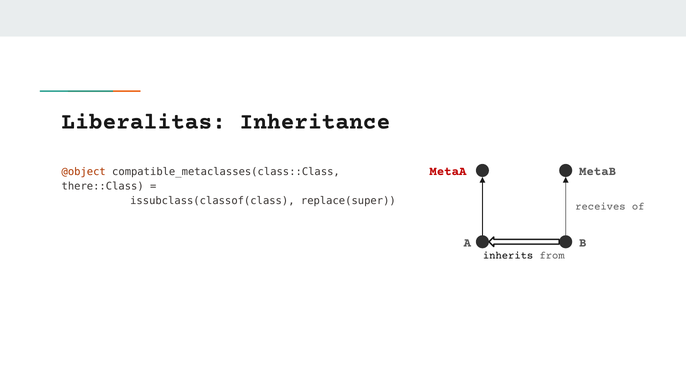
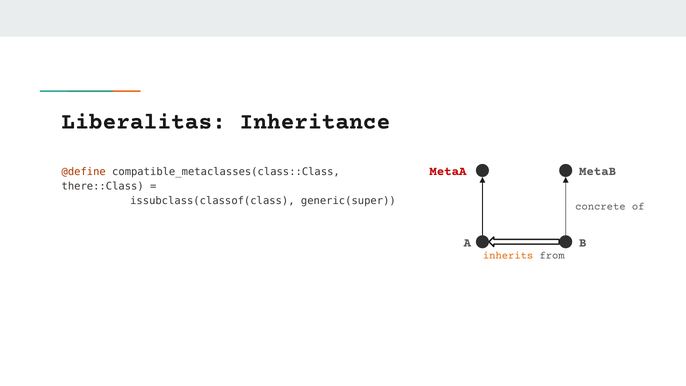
@object: @object -> @define
replace(super: replace(super -> generic(super
receives: receives -> concrete
inherits colour: black -> orange
